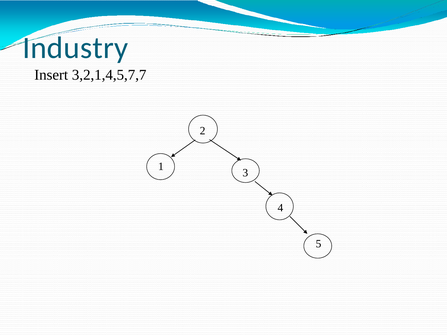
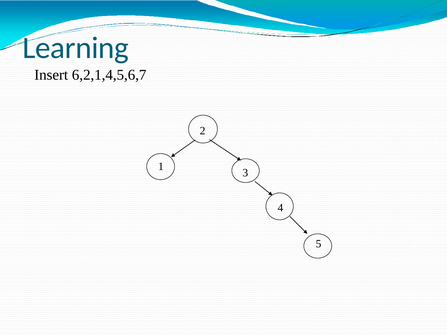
Industry: Industry -> Learning
3,2,1,4,5,7,7: 3,2,1,4,5,7,7 -> 6,2,1,4,5,6,7
